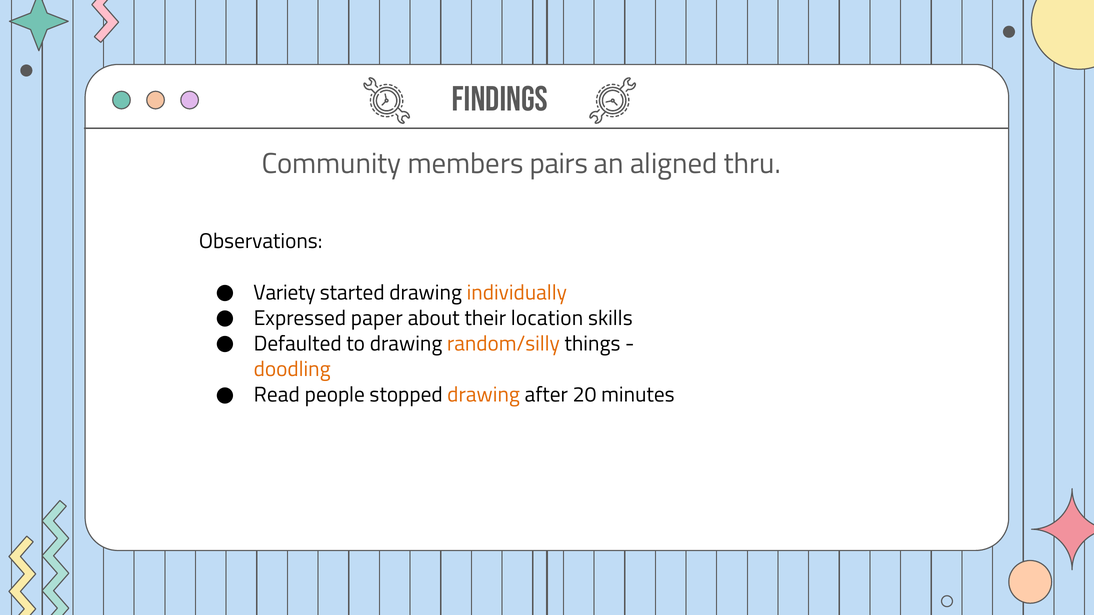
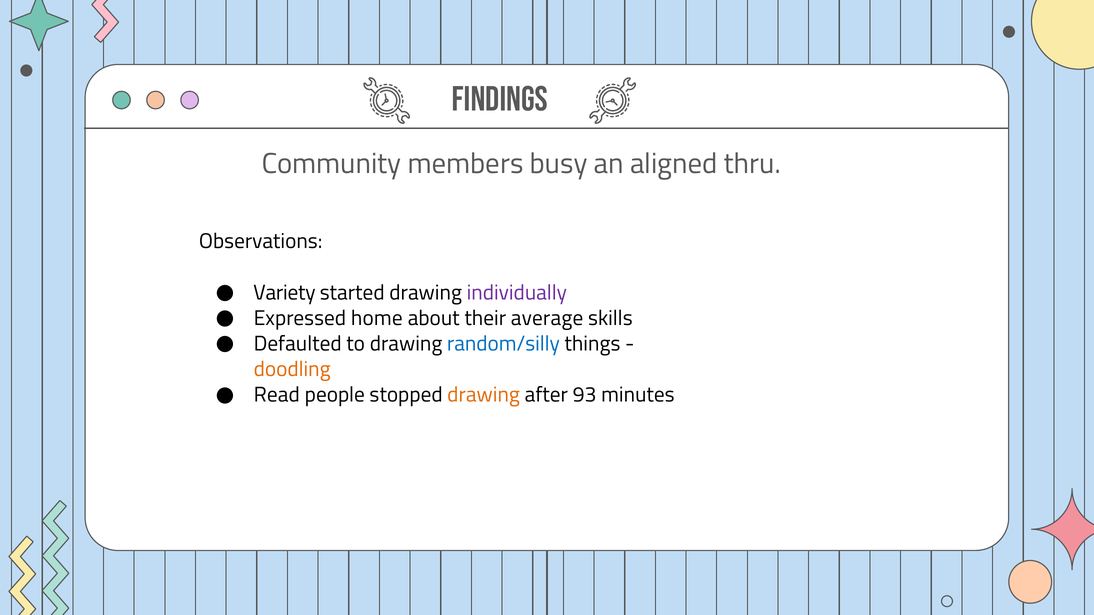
pairs: pairs -> busy
individually colour: orange -> purple
paper: paper -> home
location: location -> average
random/silly colour: orange -> blue
20: 20 -> 93
